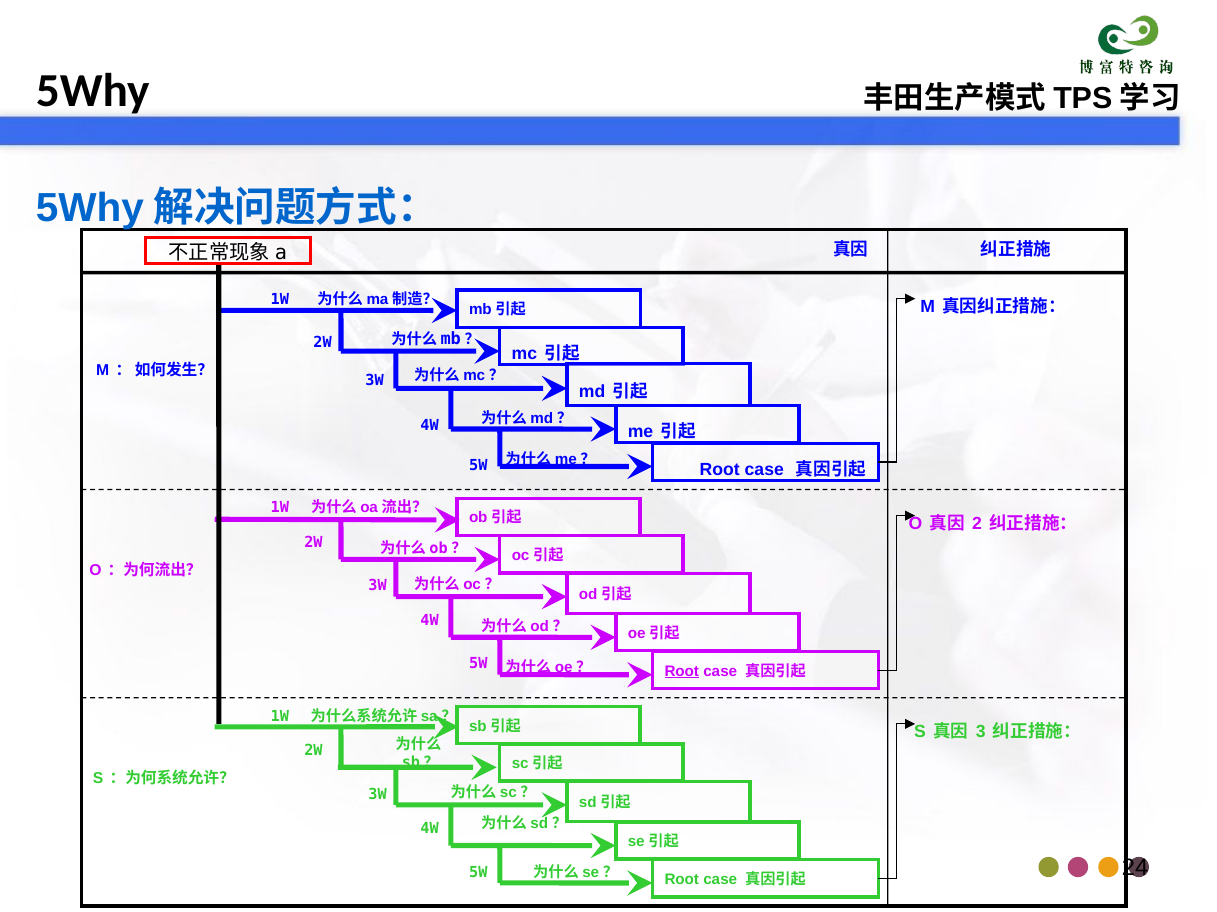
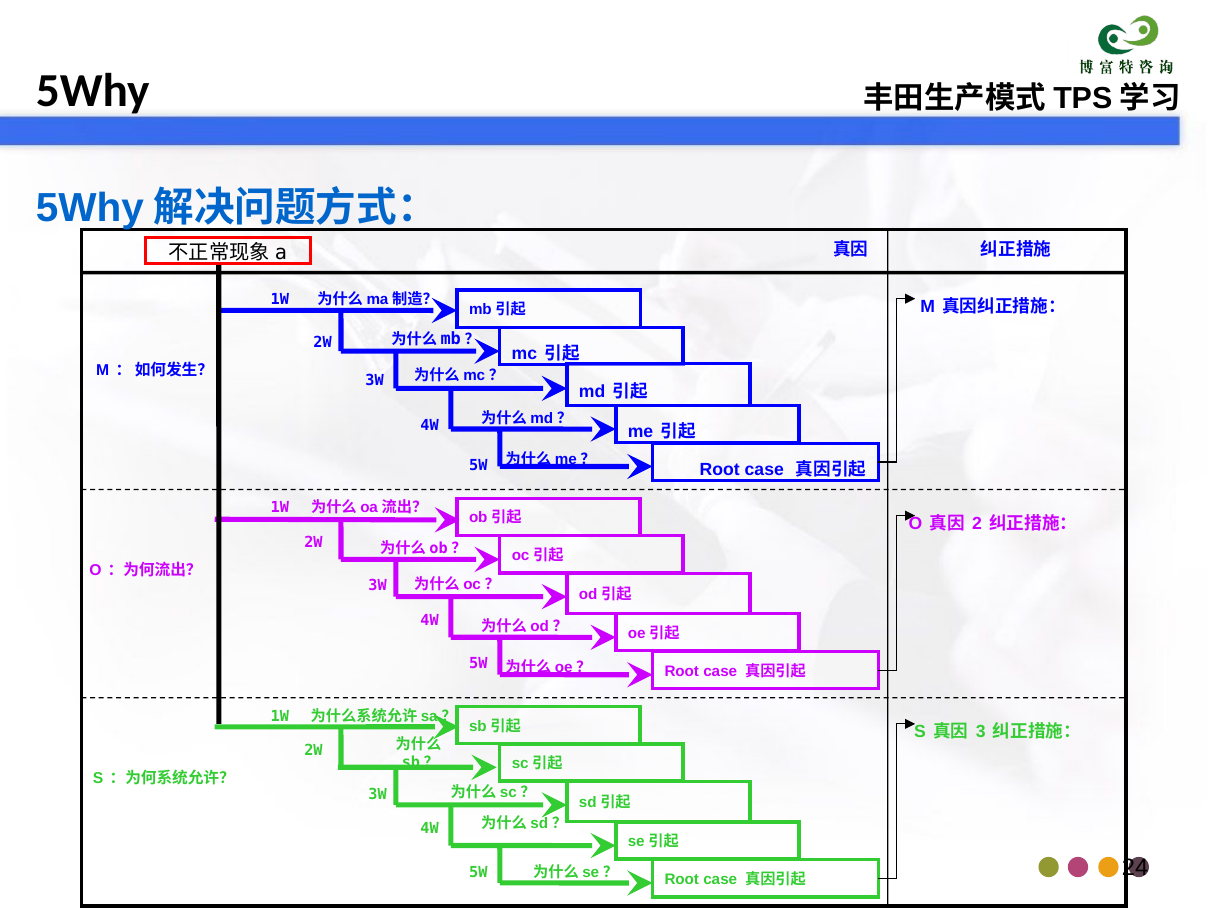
Root at (682, 672) underline: present -> none
